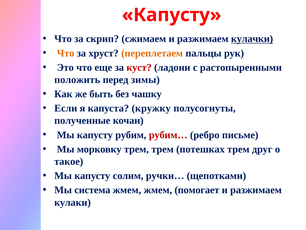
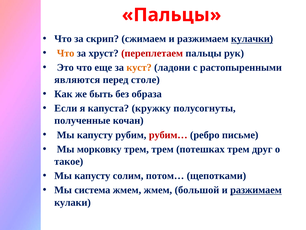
Капусту at (172, 15): Капусту -> Пальцы
переплетаем colour: orange -> red
куст colour: red -> orange
положить: положить -> являются
зимы: зимы -> столе
чашку: чашку -> образа
ручки…: ручки… -> потом…
помогает: помогает -> большой
разжимаем at (256, 190) underline: none -> present
